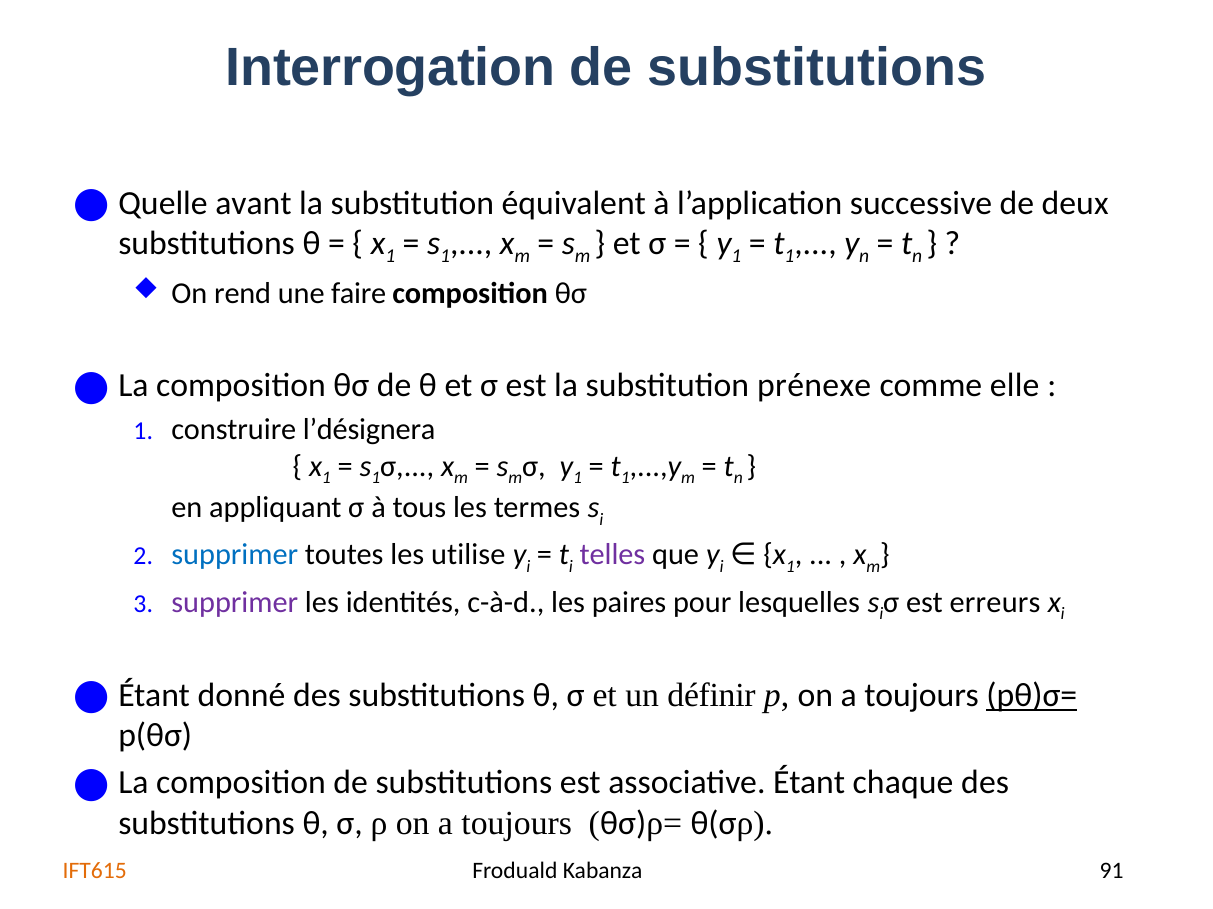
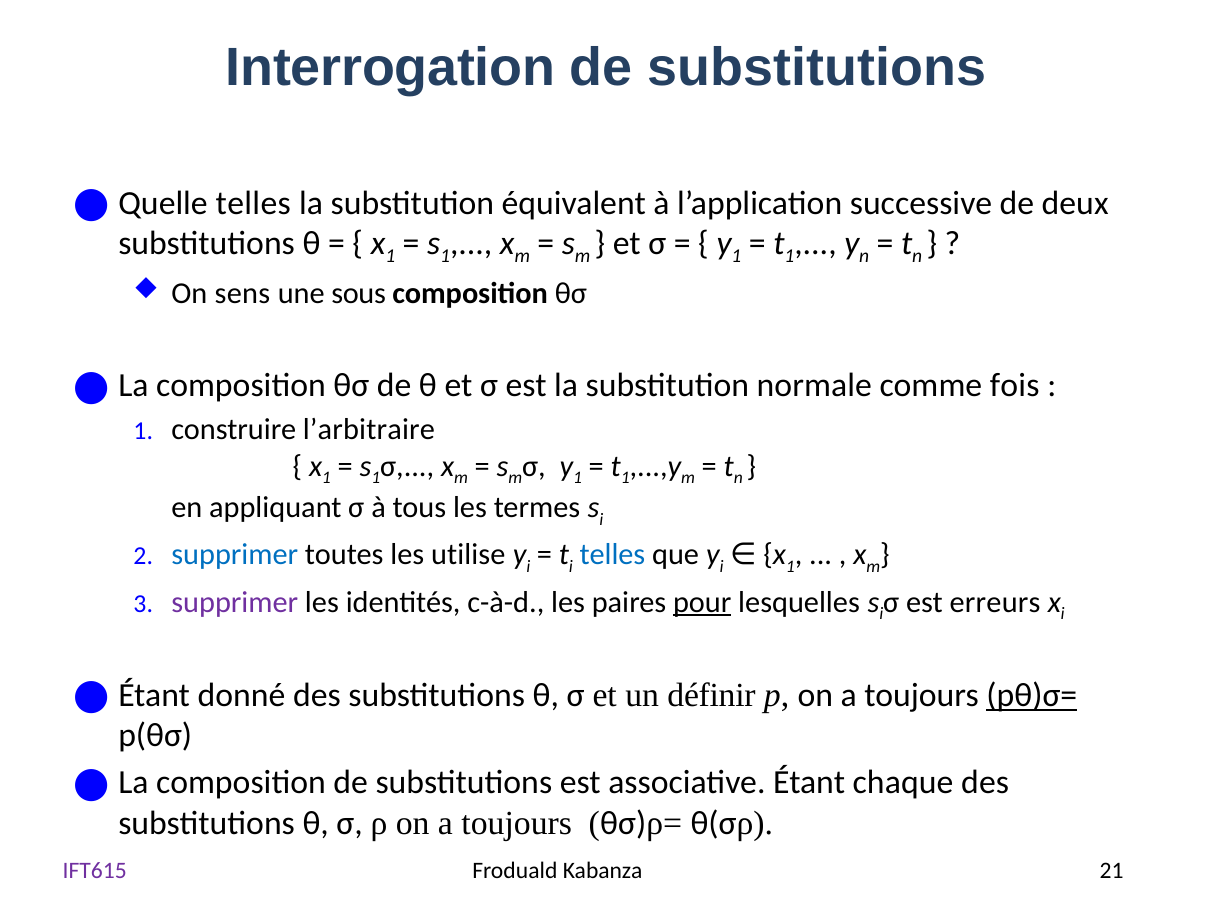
Quelle avant: avant -> telles
rend: rend -> sens
faire: faire -> sous
prénexe: prénexe -> normale
elle: elle -> fois
l’désignera: l’désignera -> l’arbitraire
telles at (612, 555) colour: purple -> blue
pour underline: none -> present
IFT615 colour: orange -> purple
91: 91 -> 21
